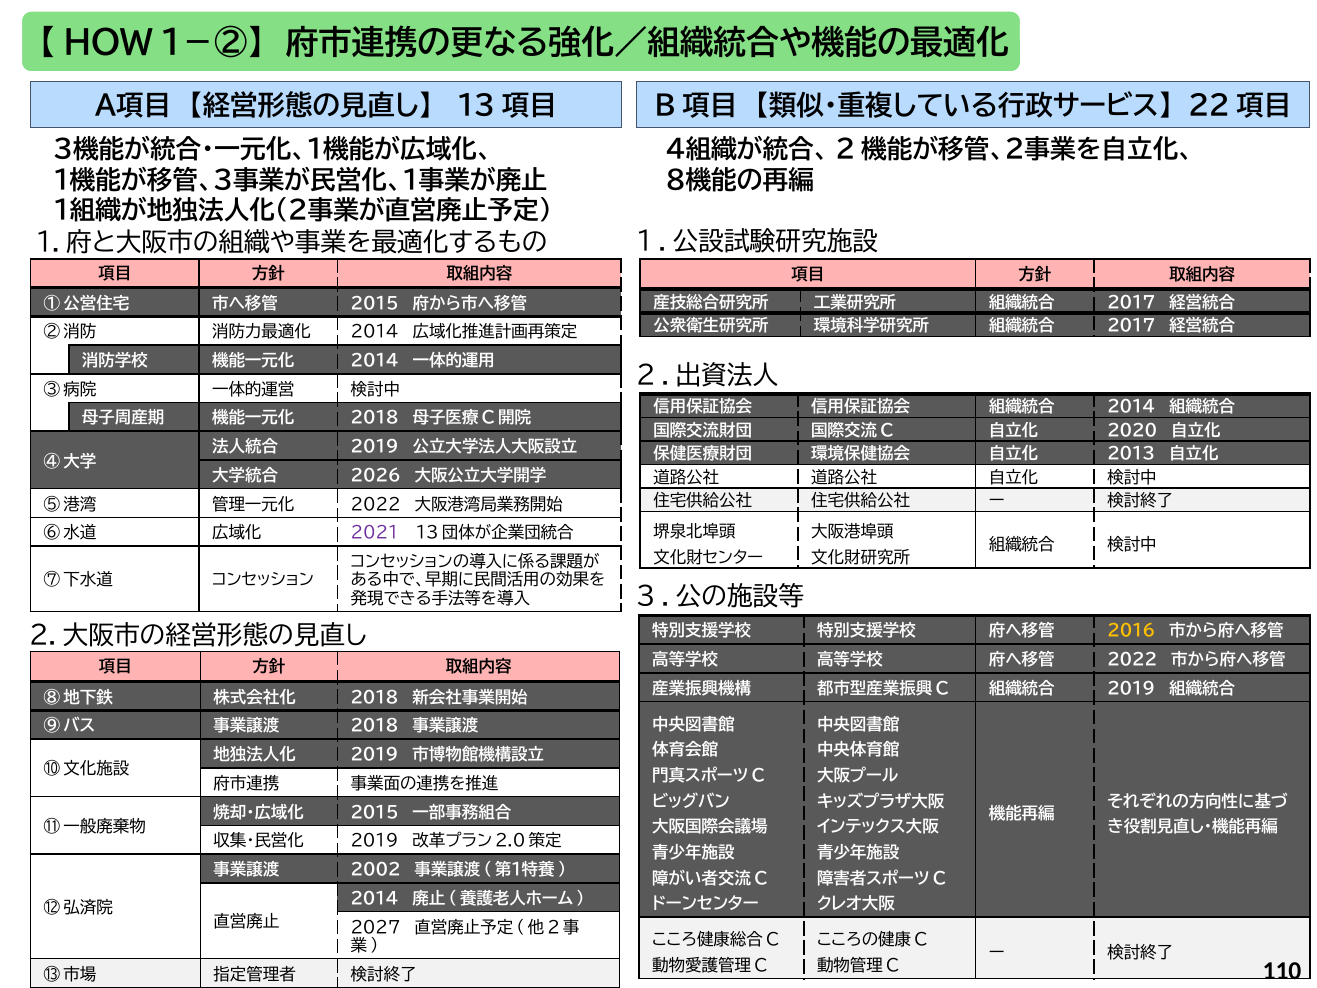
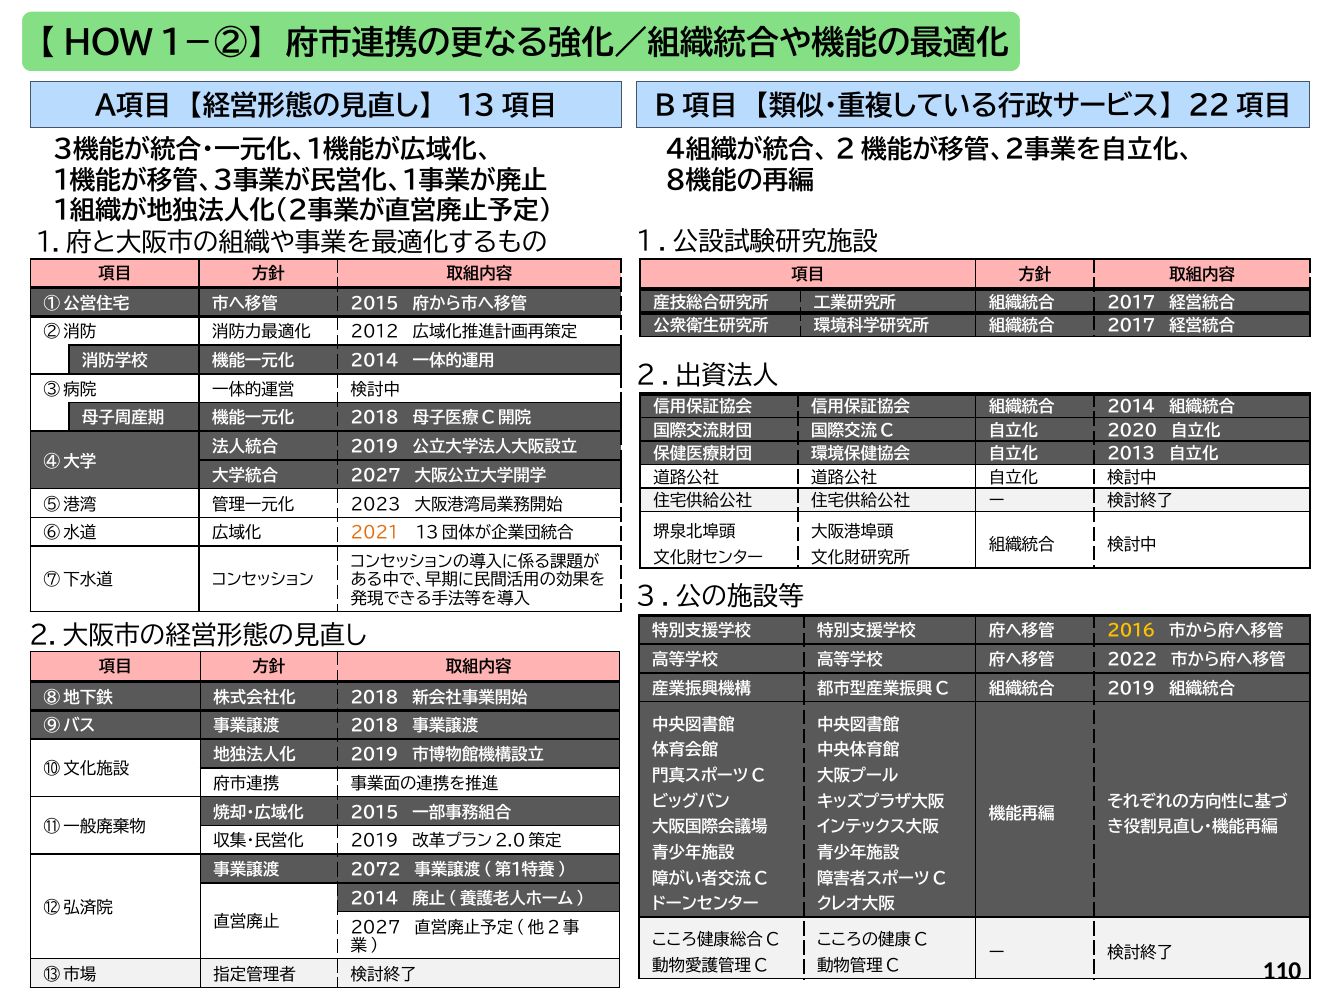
2014 at (375, 332): 2014 -> 2012
2026 at (376, 476): 2026 -> 2027
2022 at (376, 505): 2022 -> 2023
2021 colour: purple -> orange
2002: 2002 -> 2072
